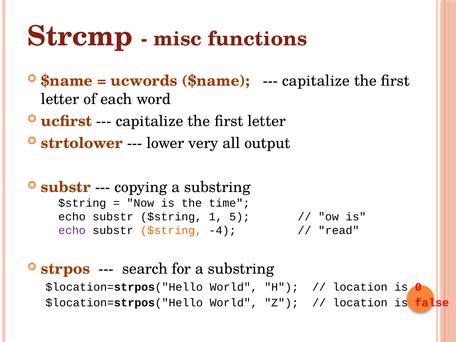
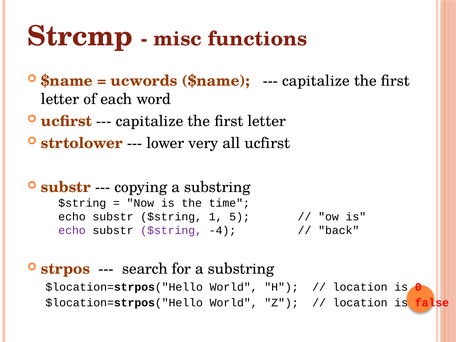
all output: output -> ucfirst
$string at (171, 230) colour: orange -> purple
read: read -> back
